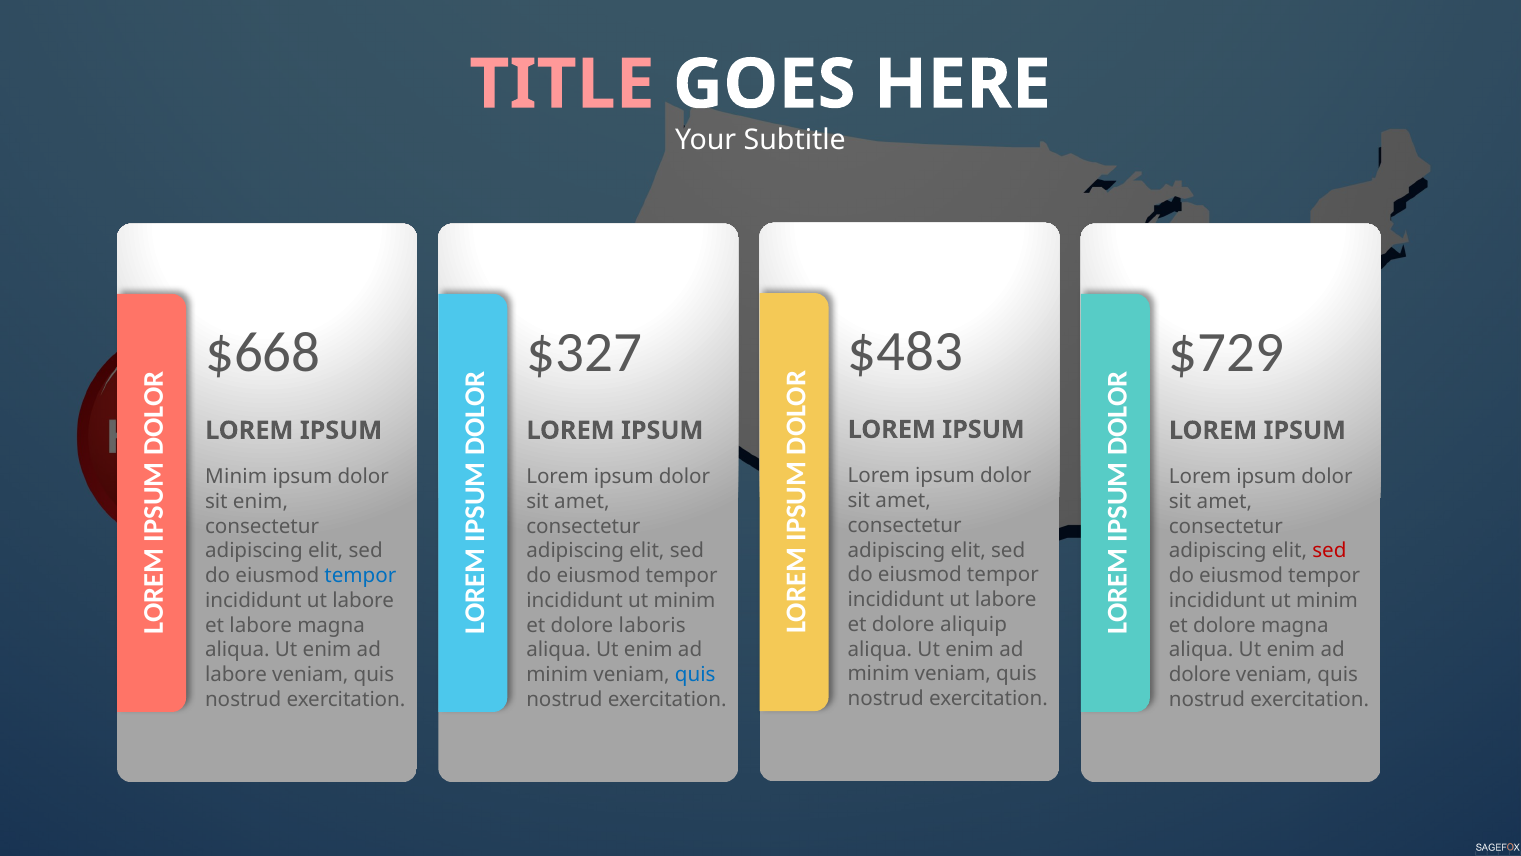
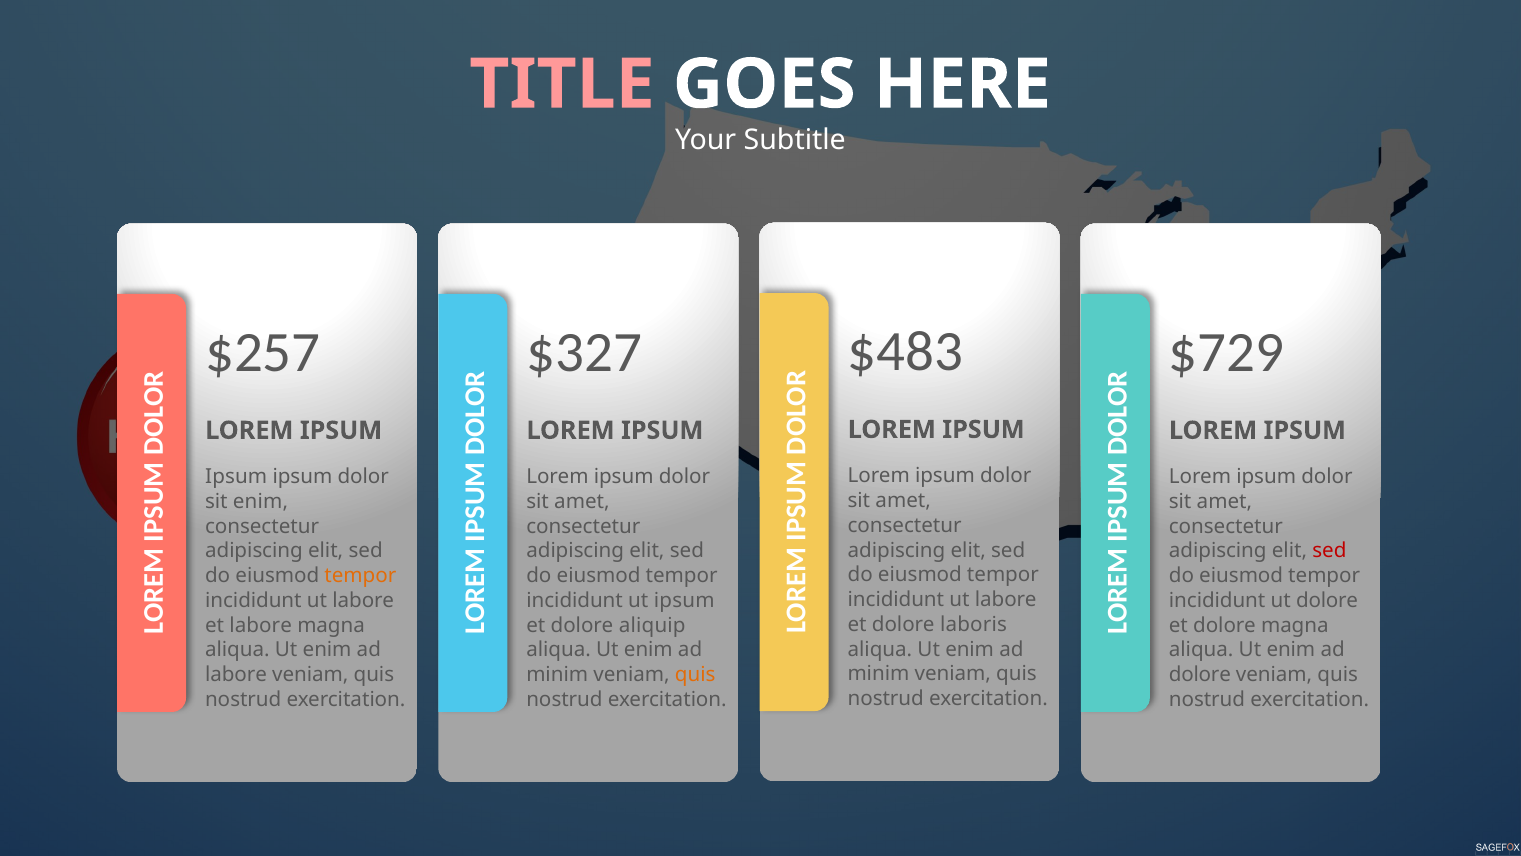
$668: $668 -> $257
Minim at (236, 477): Minim -> Ipsum
tempor at (360, 576) colour: blue -> orange
minim at (684, 600): minim -> ipsum
minim at (1327, 600): minim -> dolore
aliquip: aliquip -> laboris
laboris: laboris -> aliquip
quis at (695, 674) colour: blue -> orange
